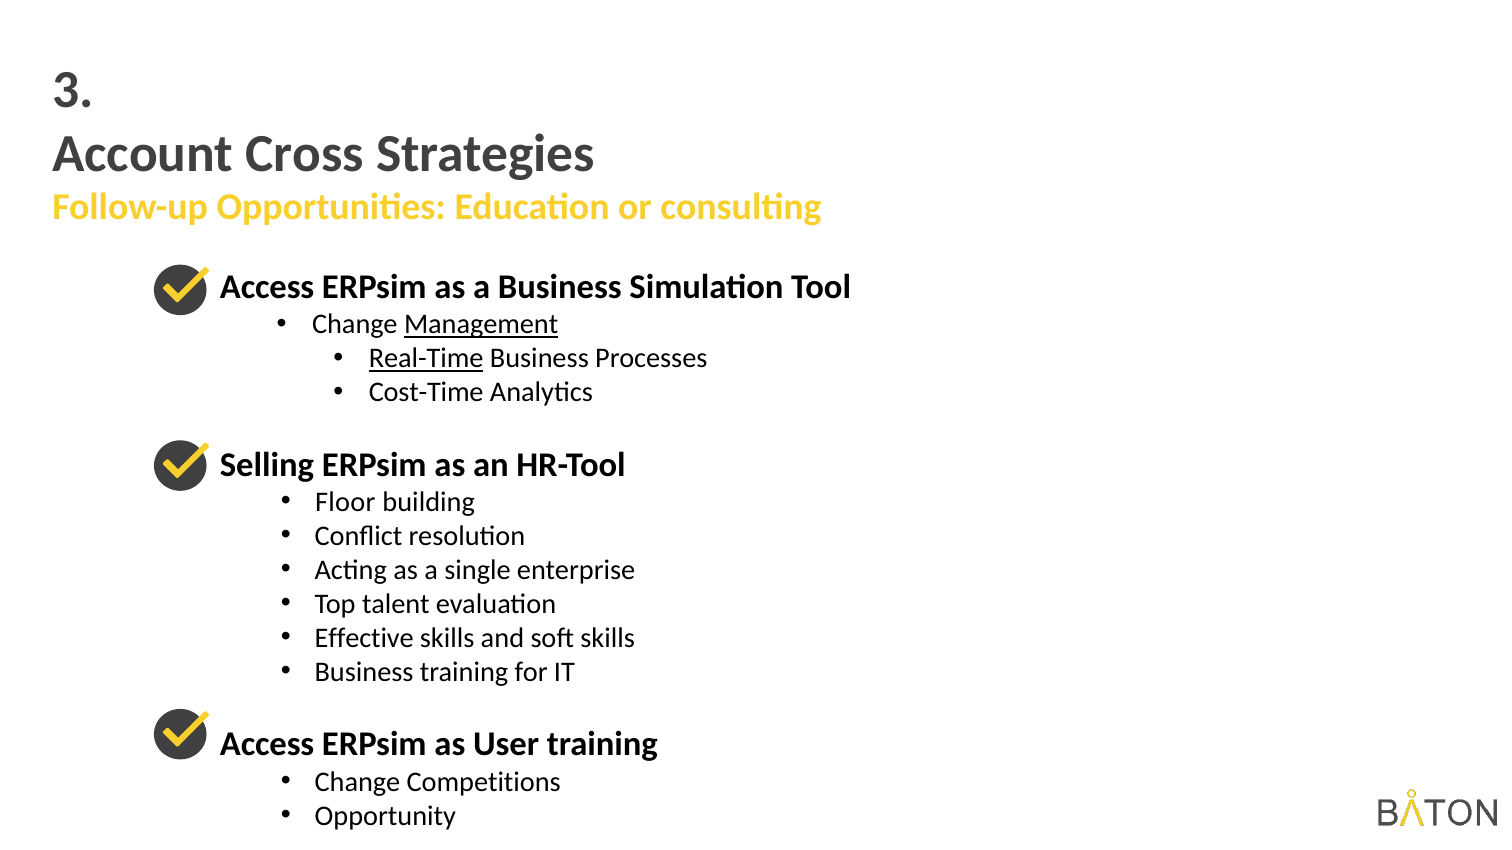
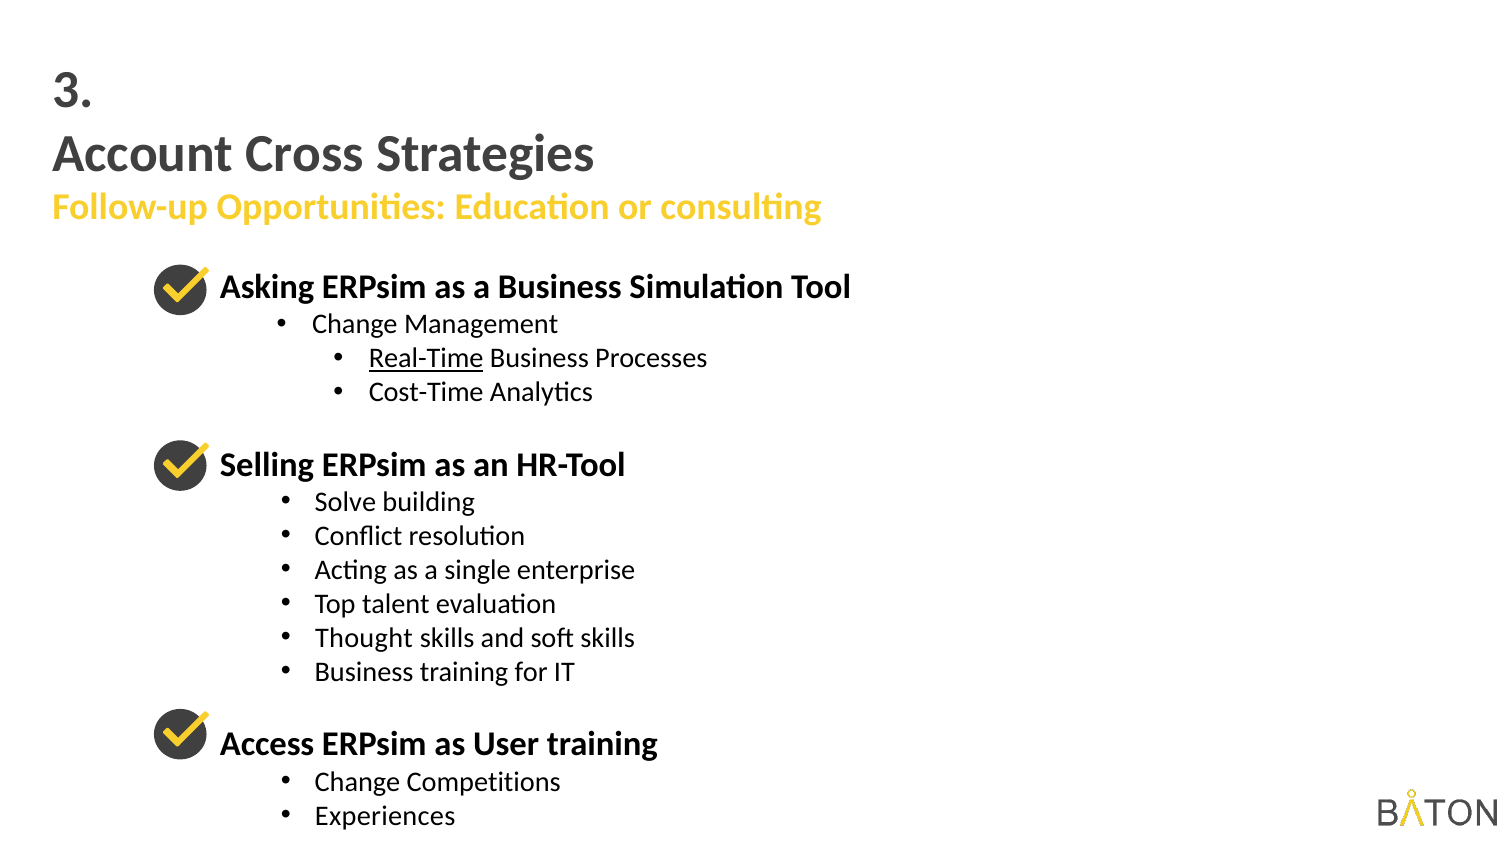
Access at (267, 287): Access -> Asking
Management underline: present -> none
Floor: Floor -> Solve
Effective: Effective -> Thought
Opportunity: Opportunity -> Experiences
